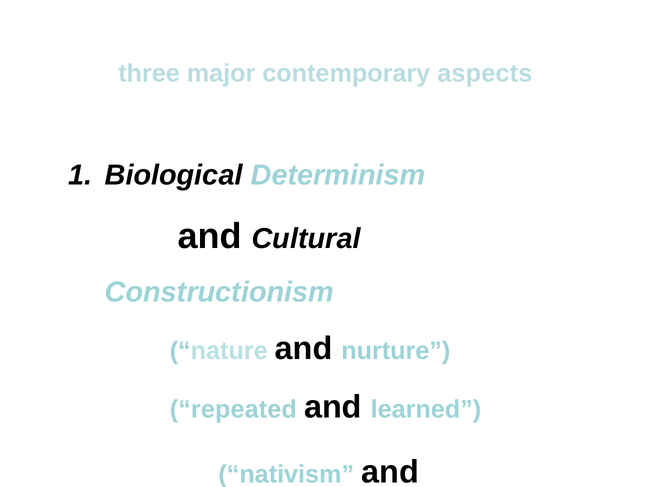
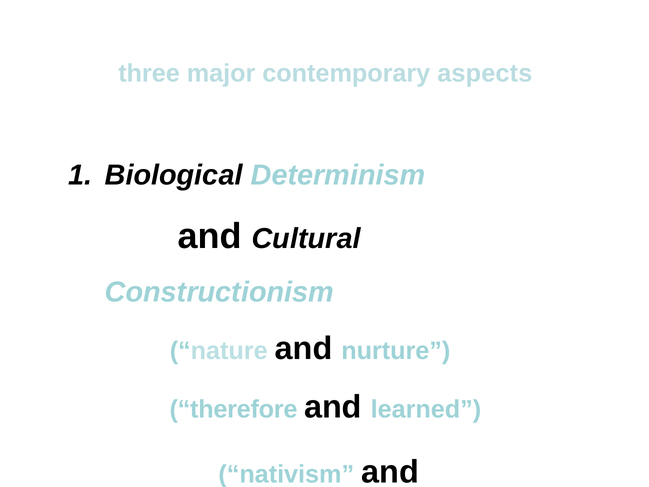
repeated: repeated -> therefore
